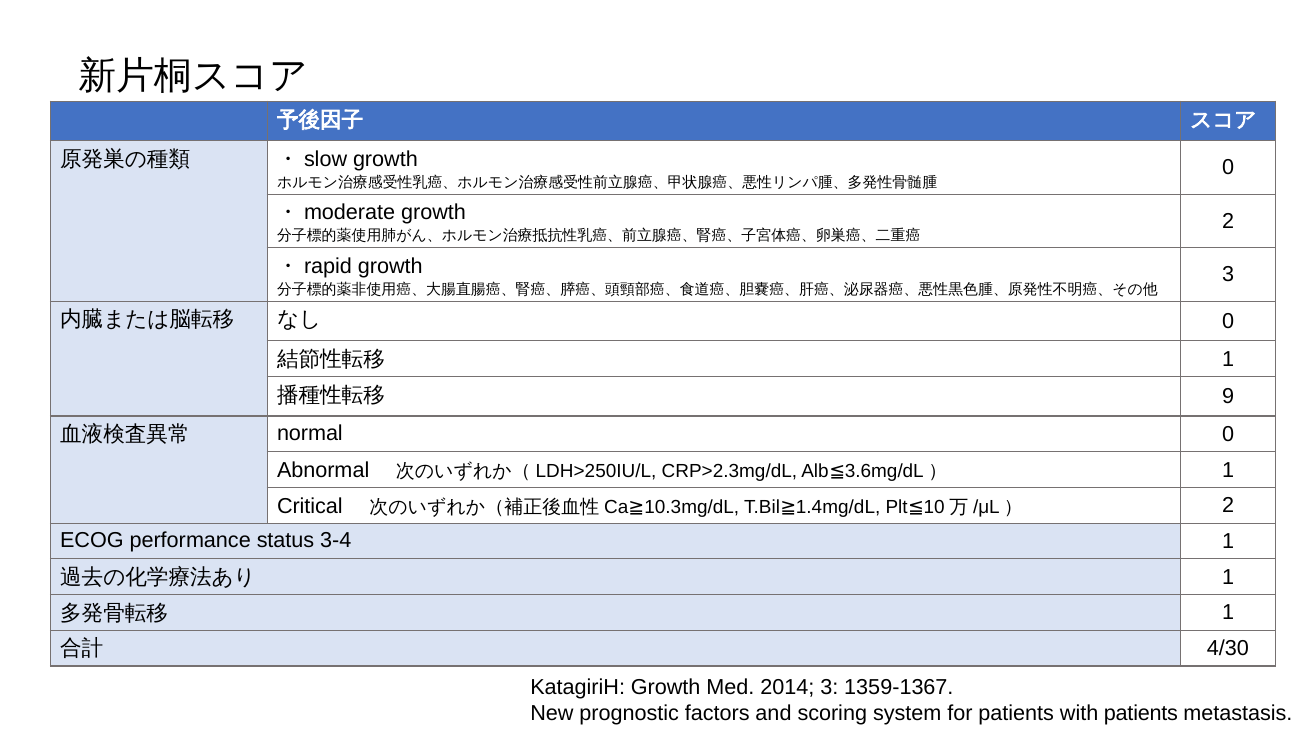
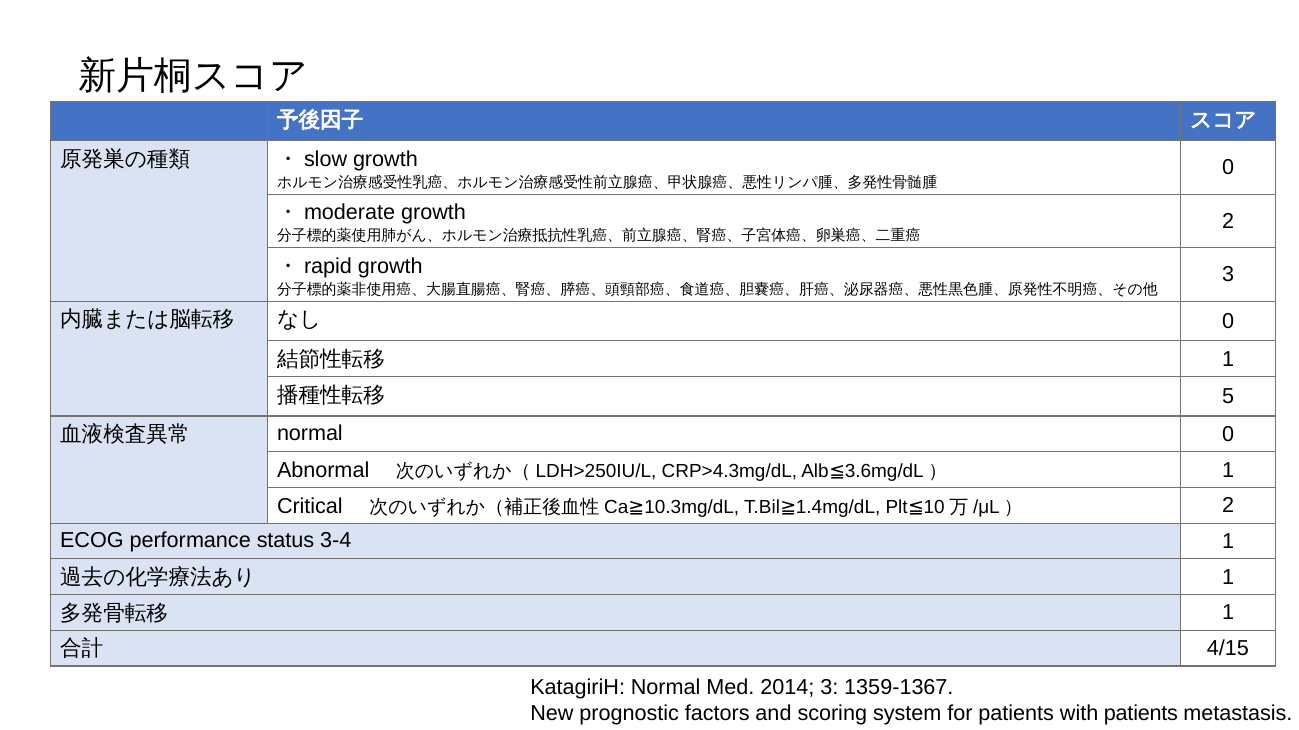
9: 9 -> 5
CRP>2.3mg/dL: CRP>2.3mg/dL -> CRP>4.3mg/dL
4/30: 4/30 -> 4/15
KatagiriH Growth: Growth -> Normal
